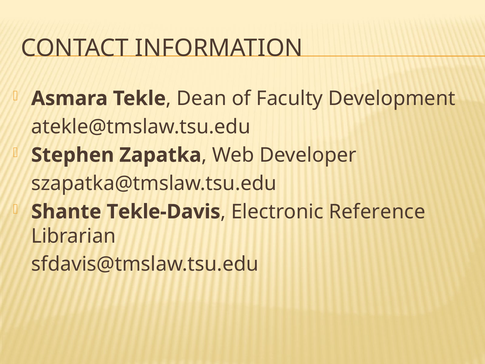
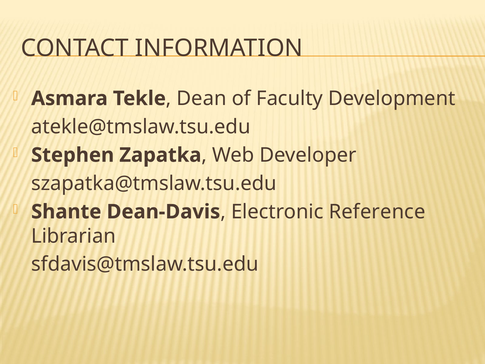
Tekle-Davis: Tekle-Davis -> Dean-Davis
